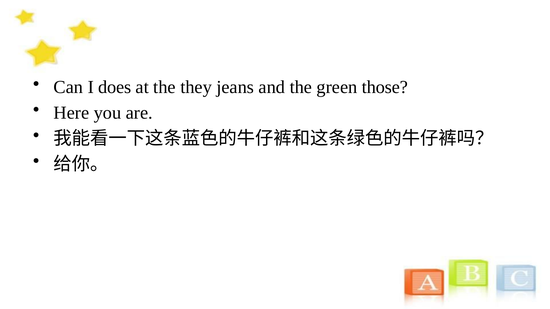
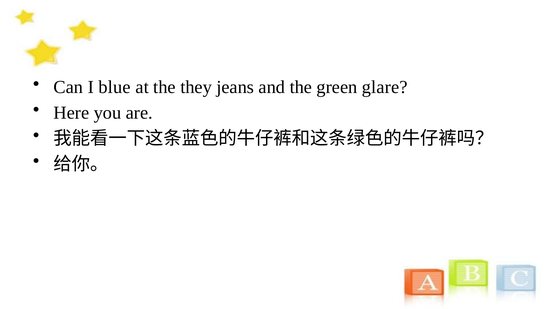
does: does -> blue
those: those -> glare
